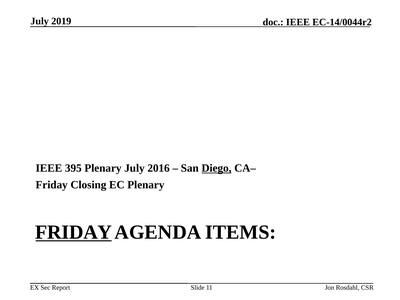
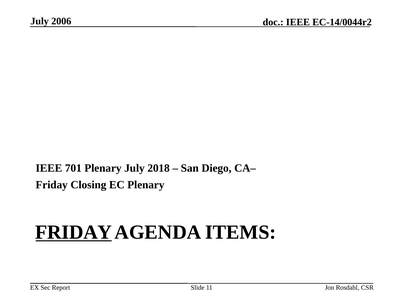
2019: 2019 -> 2006
395: 395 -> 701
2016: 2016 -> 2018
Diego underline: present -> none
